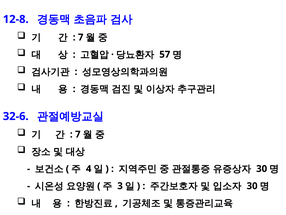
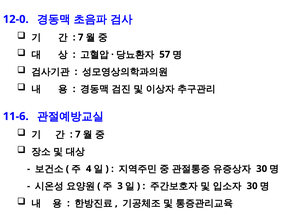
12-8: 12-8 -> 12-0
32-6: 32-6 -> 11-6
